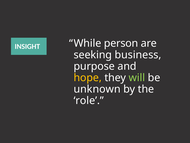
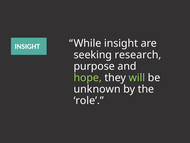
While person: person -> insight
business: business -> research
hope colour: yellow -> light green
